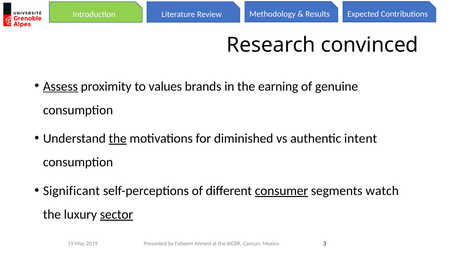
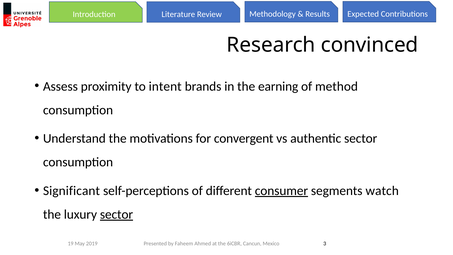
Assess underline: present -> none
values: values -> intent
genuine: genuine -> method
the at (118, 138) underline: present -> none
diminished: diminished -> convergent
authentic intent: intent -> sector
